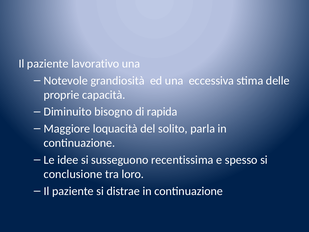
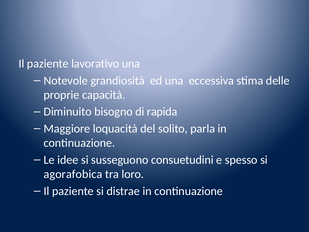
recentissima: recentissima -> consuetudini
conclusione: conclusione -> agorafobica
